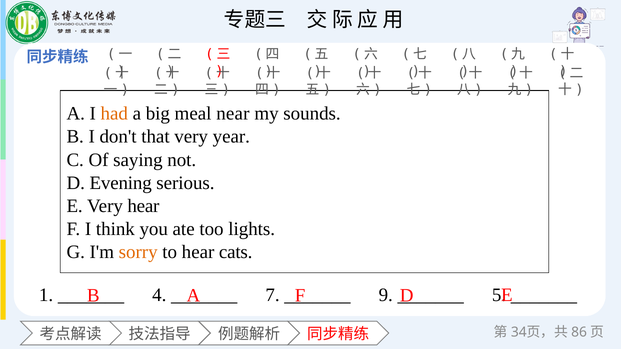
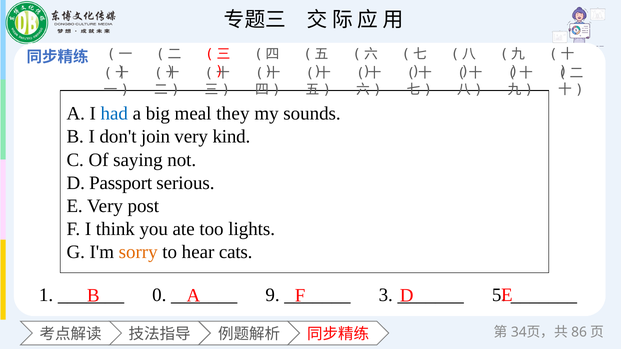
had colour: orange -> blue
near: near -> they
that: that -> join
year: year -> kind
Evening: Evening -> Passport
Very hear: hear -> post
4: 4 -> 0
7: 7 -> 9
9: 9 -> 3
